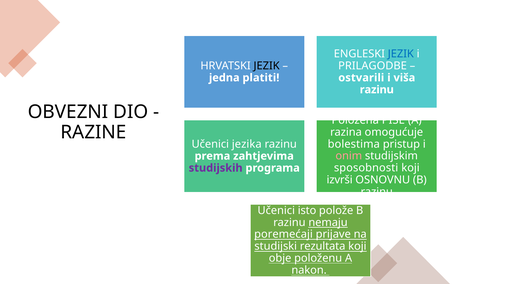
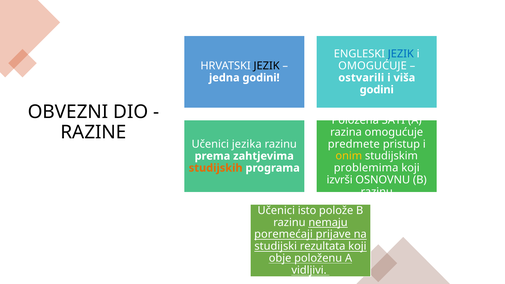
PRILAGODBE at (373, 66): PRILAGODBE -> OMOGUĆUJE
jedna platiti: platiti -> godini
razinu at (377, 90): razinu -> godini
PIŠE: PIŠE -> SATI
bolestima: bolestima -> predmete
onim colour: pink -> yellow
sposobnosti: sposobnosti -> problemima
studijskih colour: purple -> orange
nakon: nakon -> vidljivi
